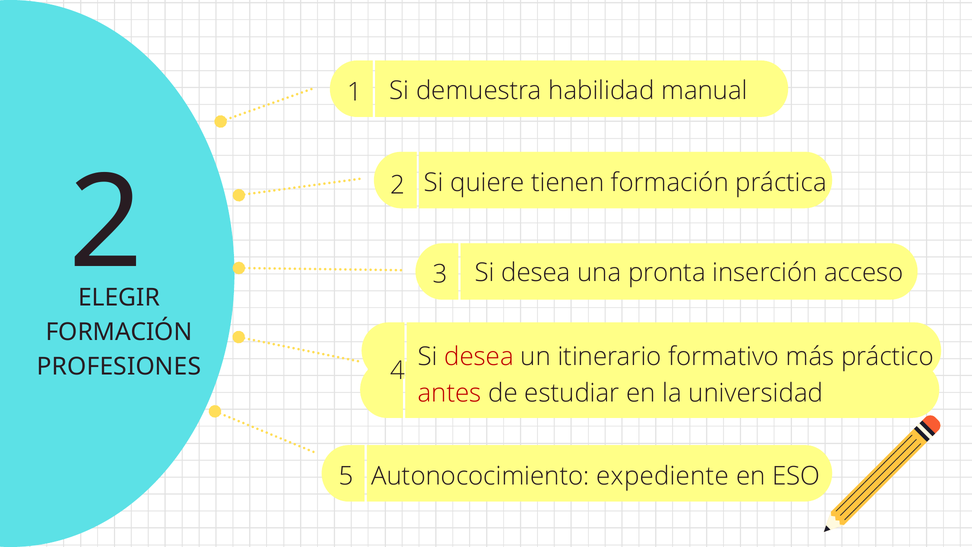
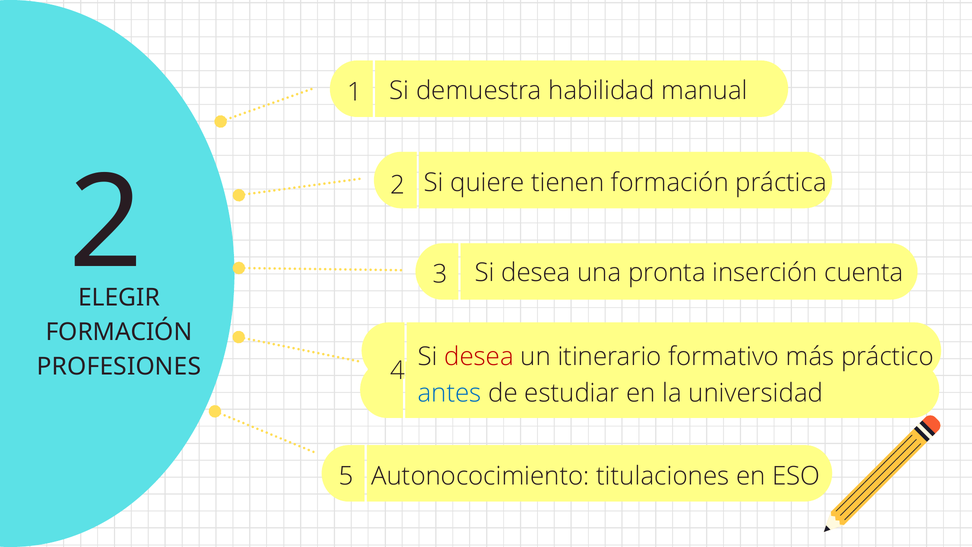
acceso: acceso -> cuenta
antes colour: red -> blue
expediente: expediente -> titulaciones
